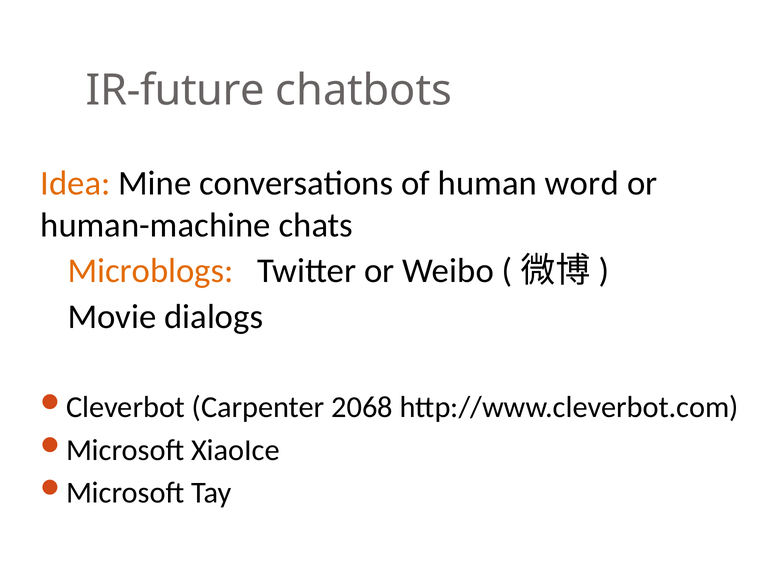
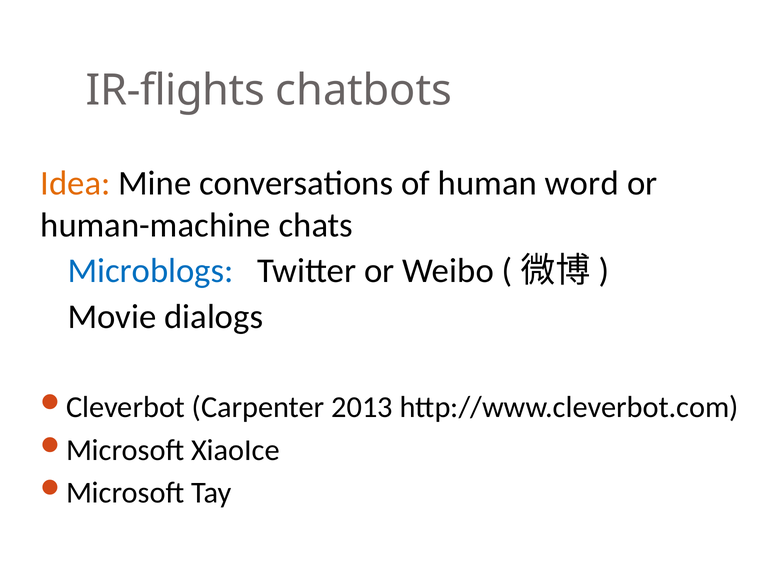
IR-future: IR-future -> IR-flights
Microblogs colour: orange -> blue
2068: 2068 -> 2013
